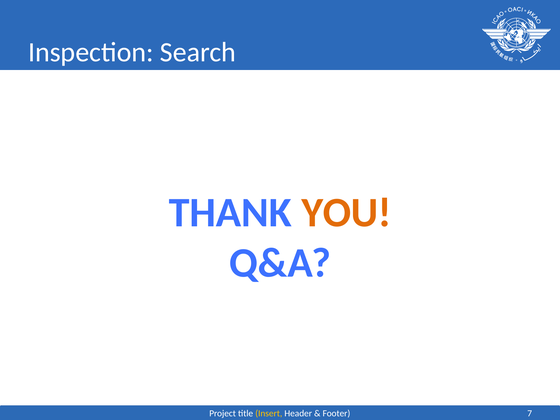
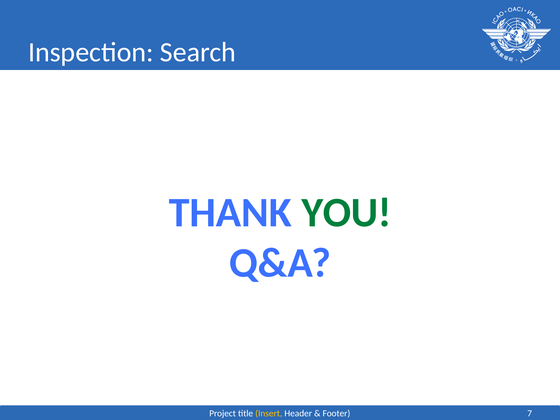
YOU colour: orange -> green
